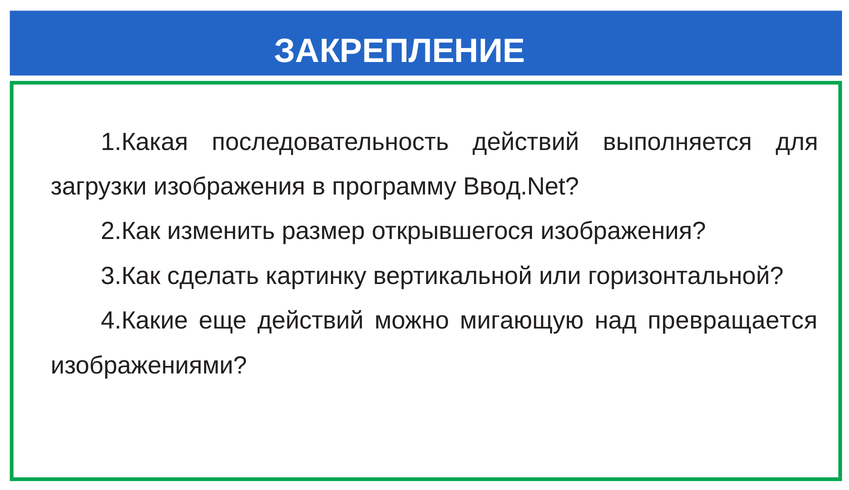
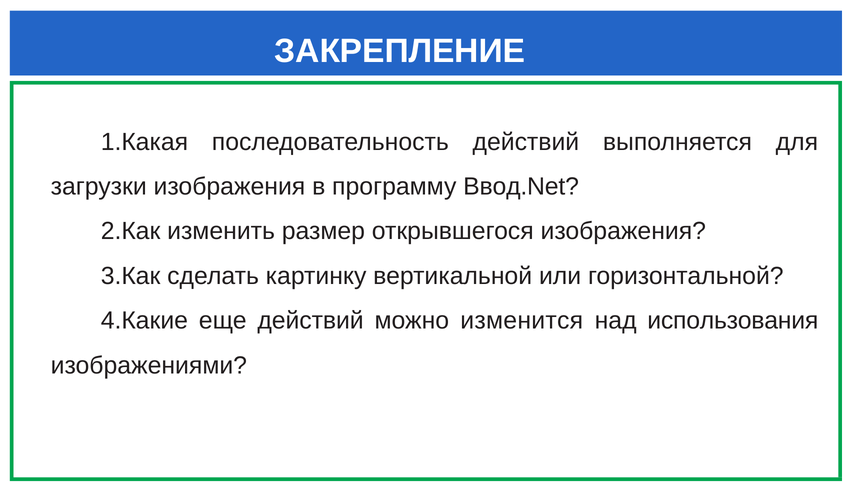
мигающую: мигающую -> изменится
превращается: превращается -> использования
